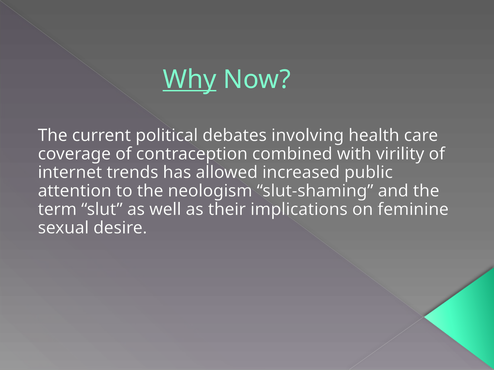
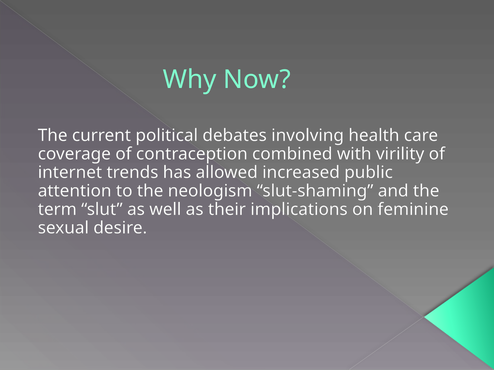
Why underline: present -> none
